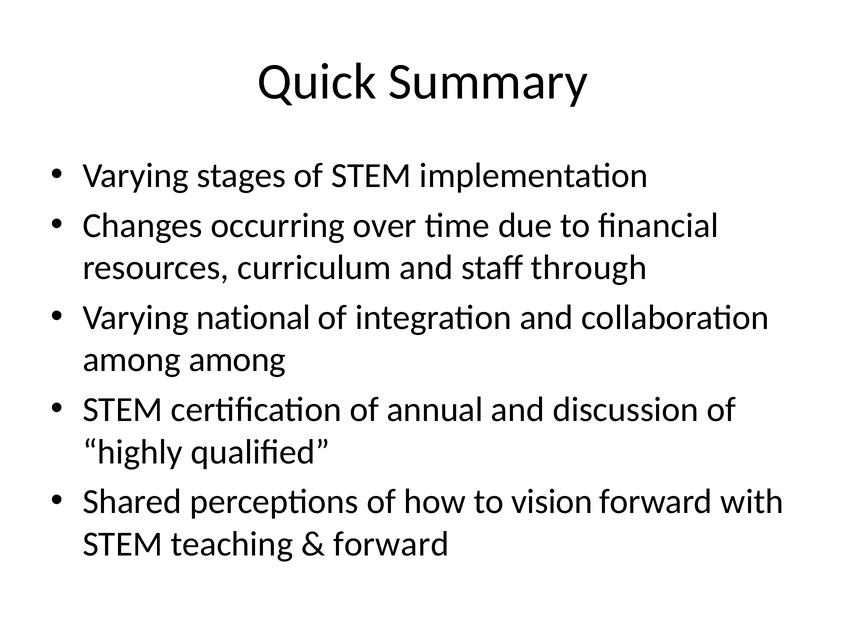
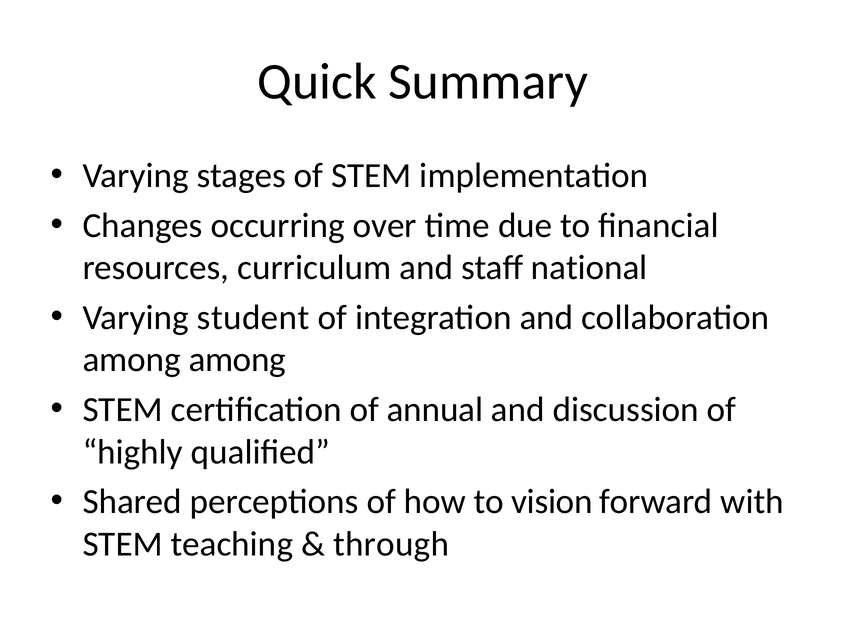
through: through -> national
national: national -> student
forward at (391, 544): forward -> through
